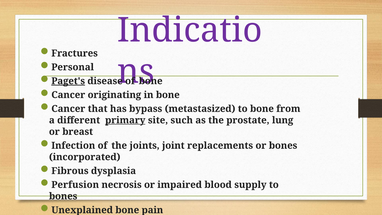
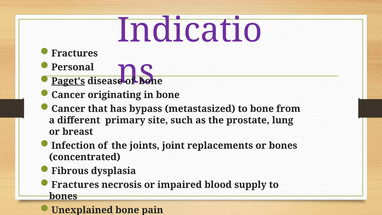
primary underline: present -> none
incorporated: incorporated -> concentrated
Perfusion at (75, 185): Perfusion -> Fractures
